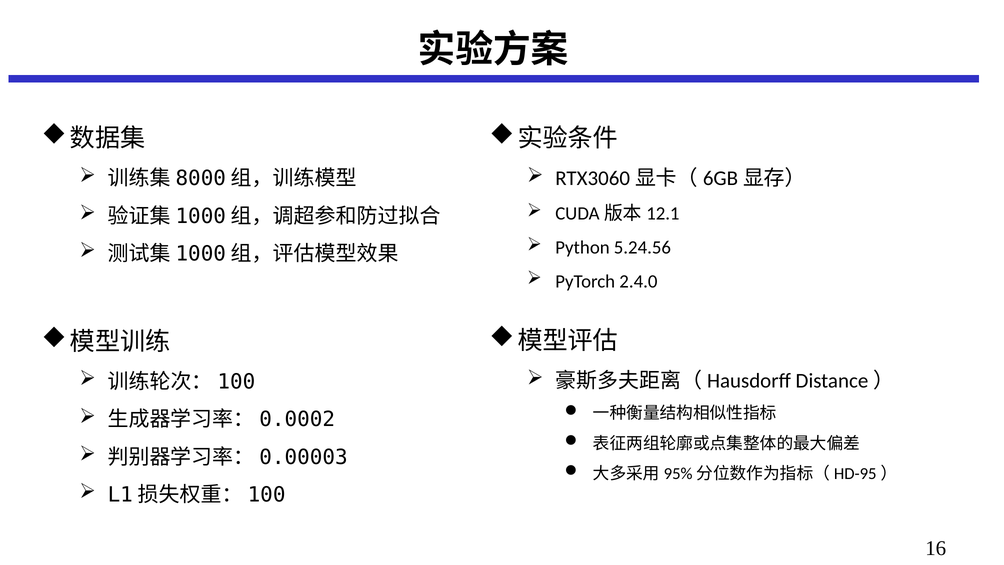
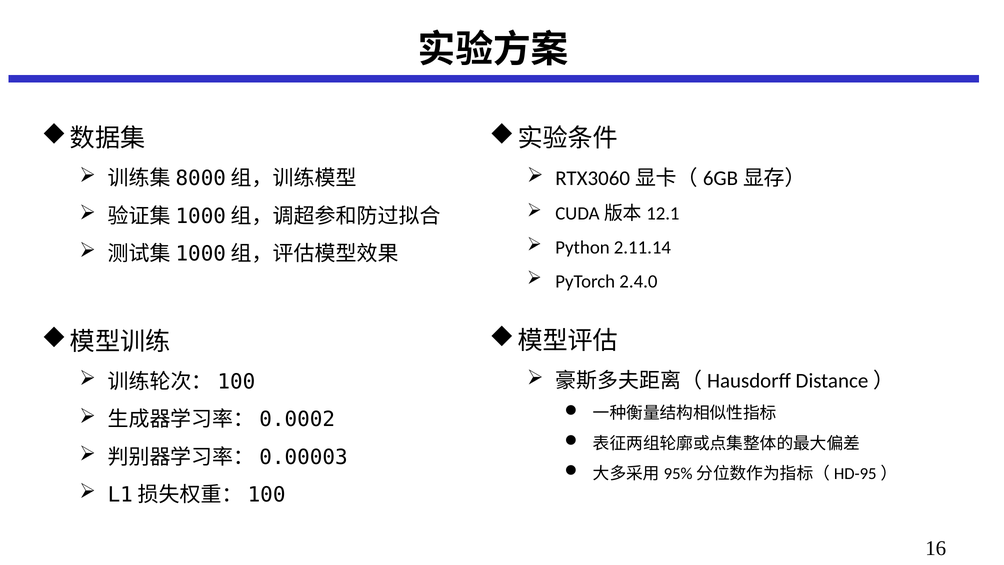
5.24.56: 5.24.56 -> 2.11.14
